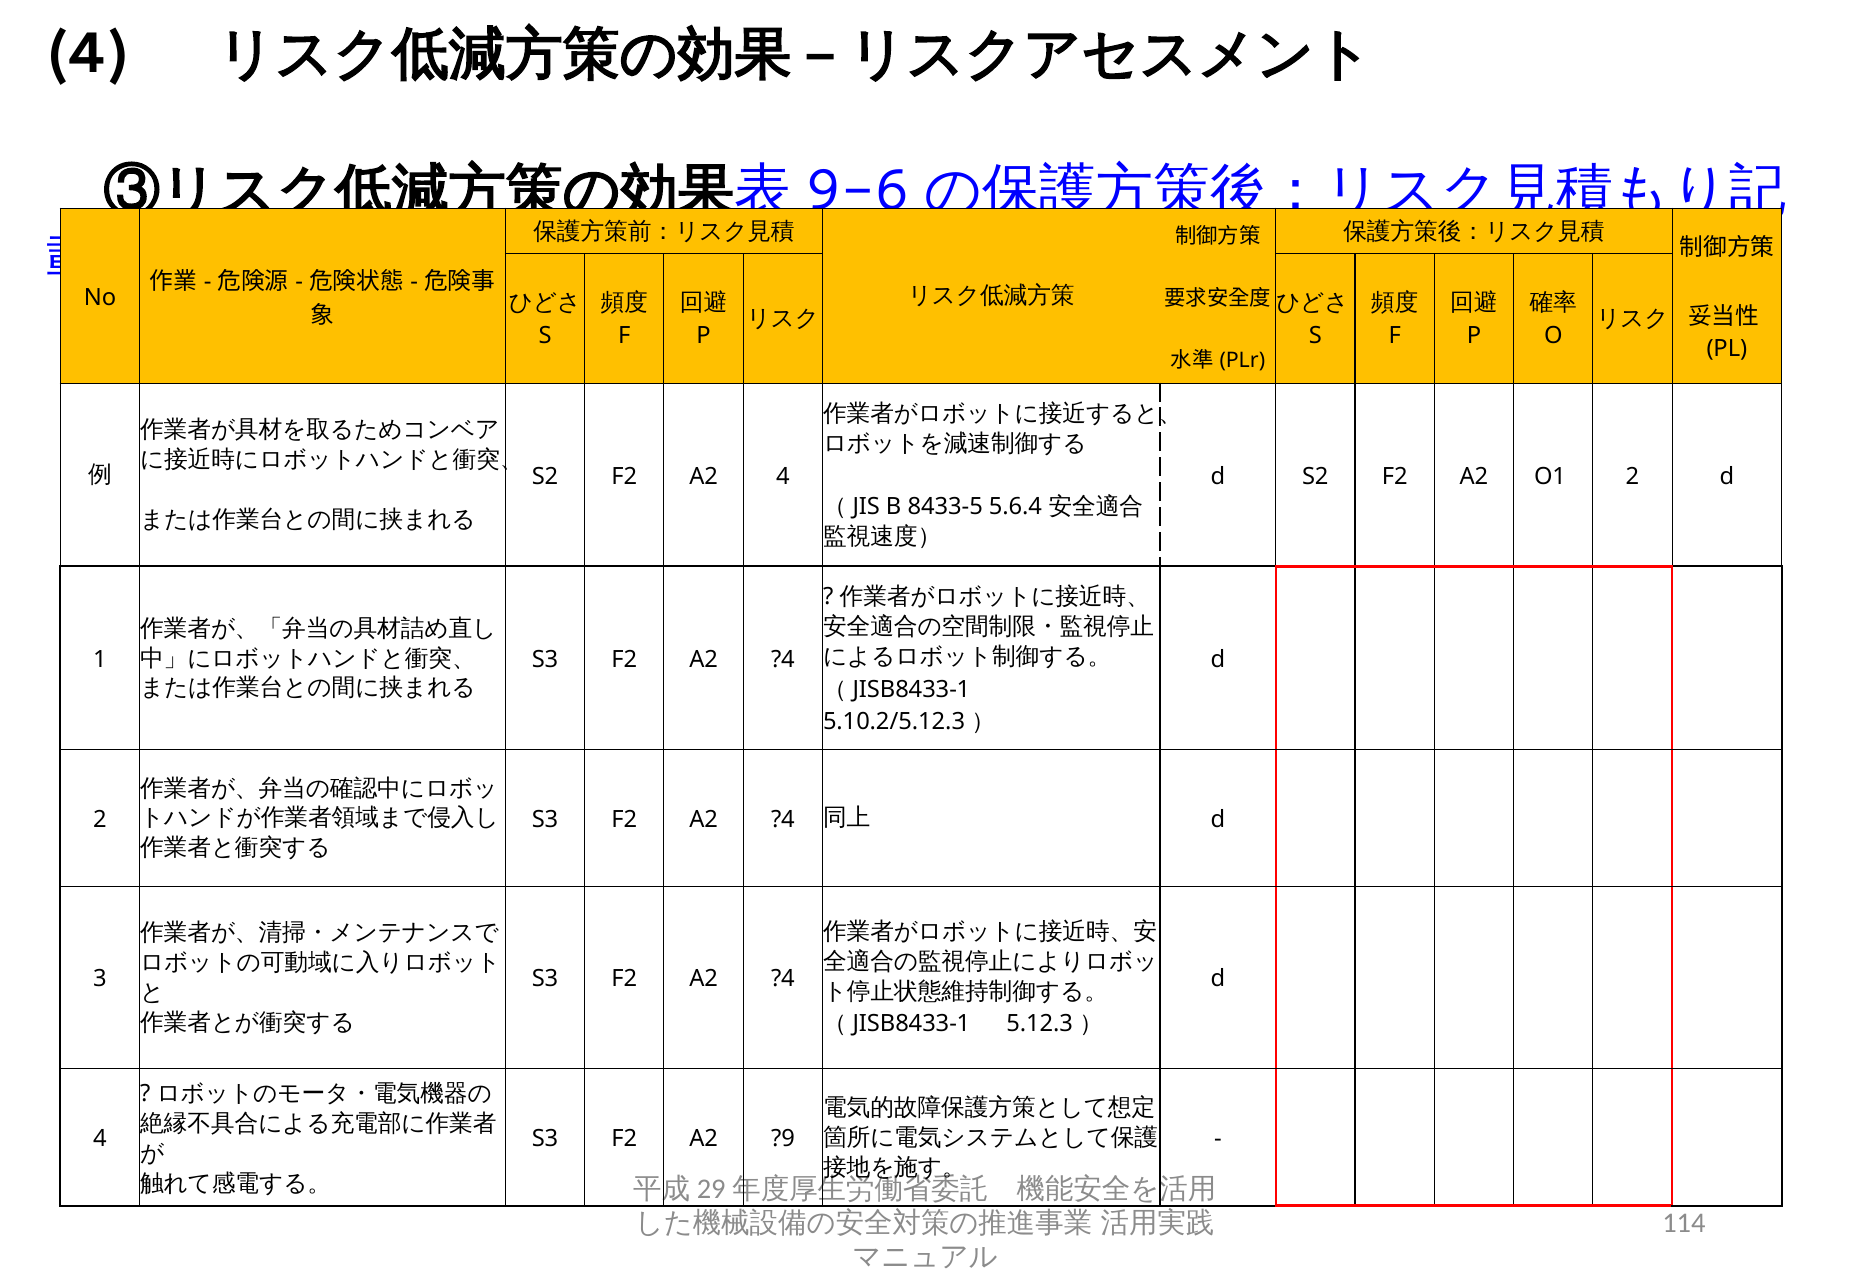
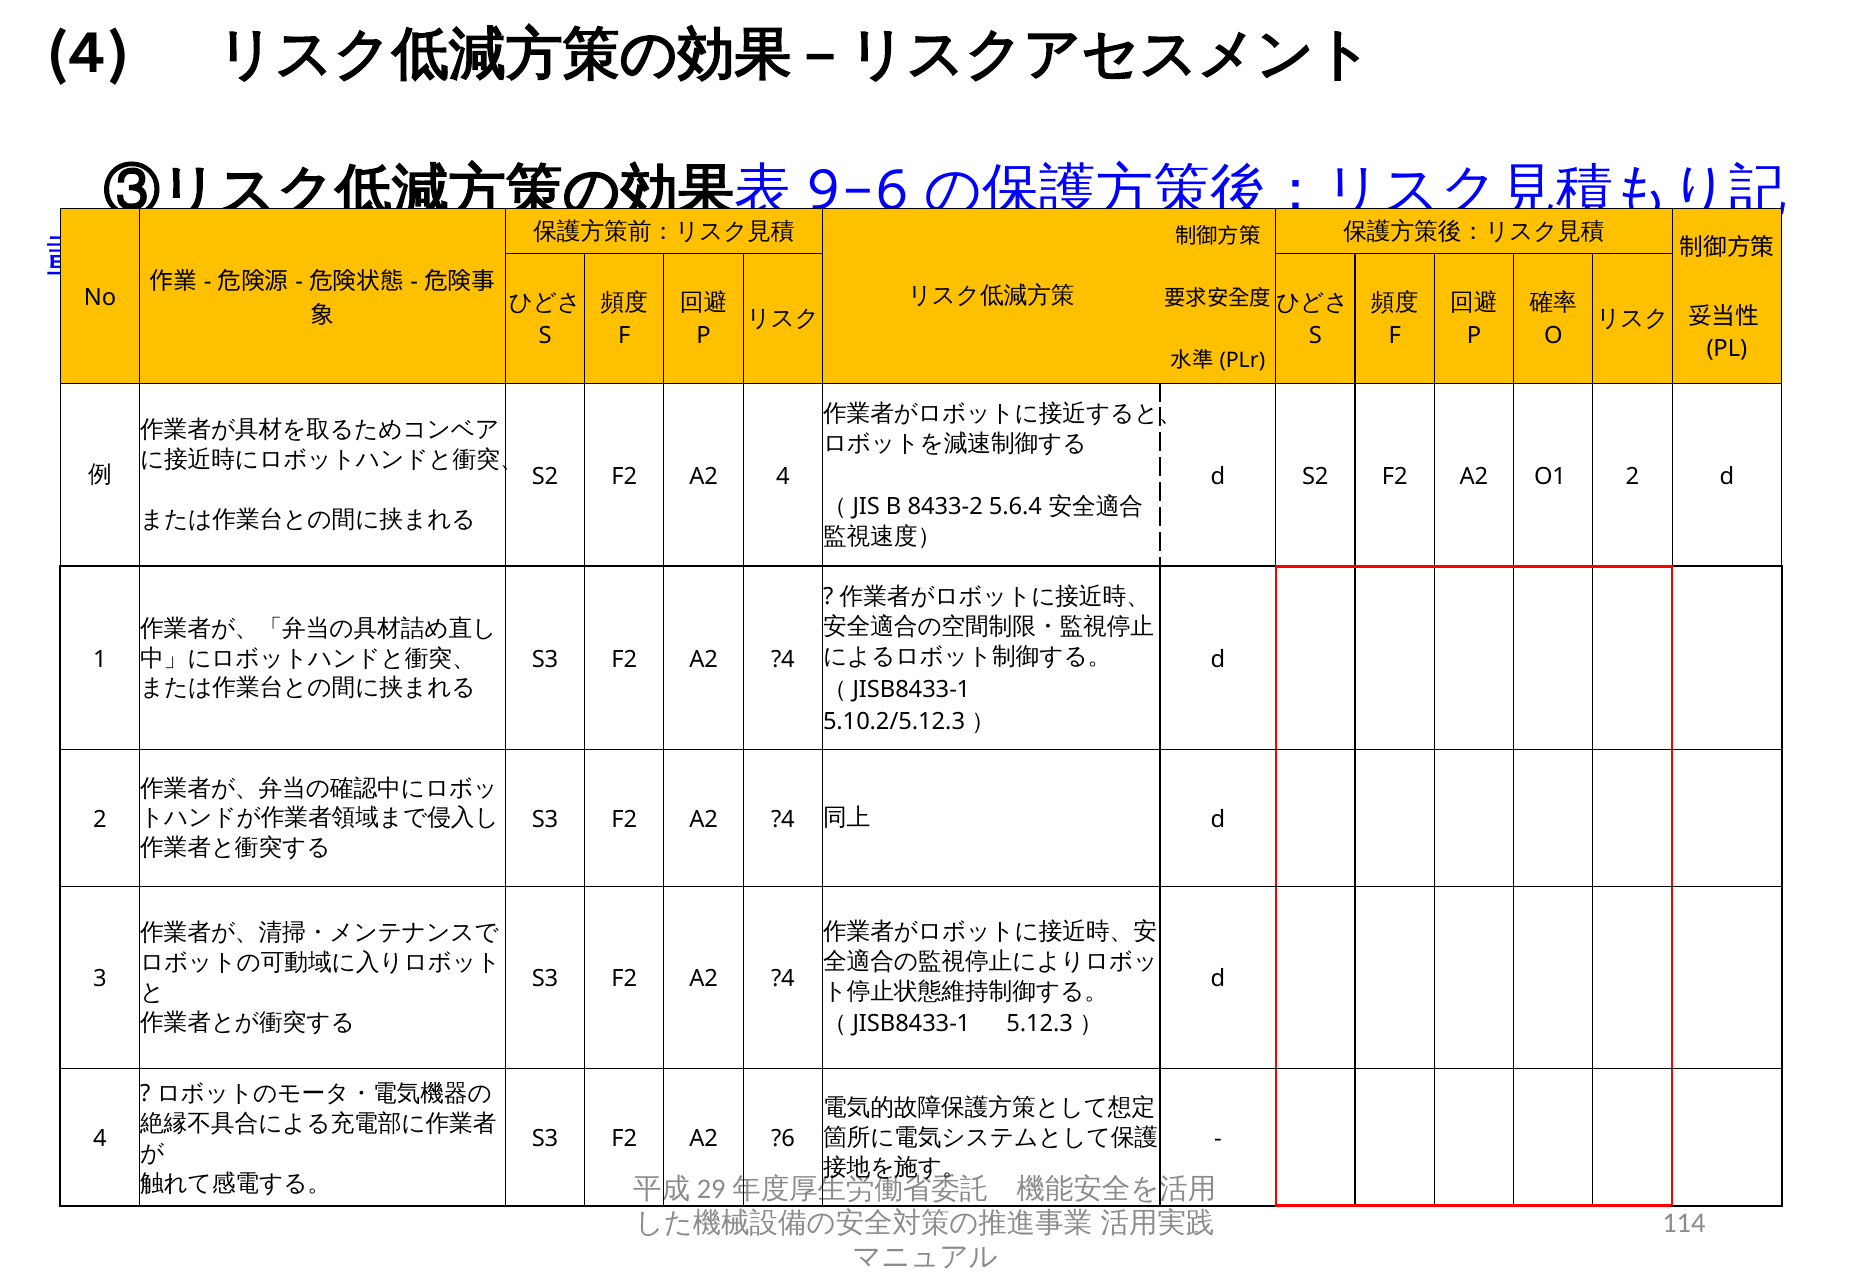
8433-5: 8433-5 -> 8433-2
?9: ?9 -> ?6
